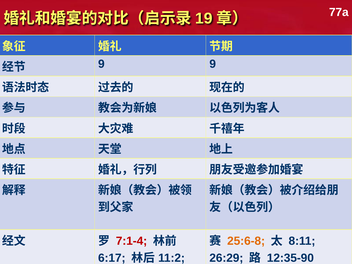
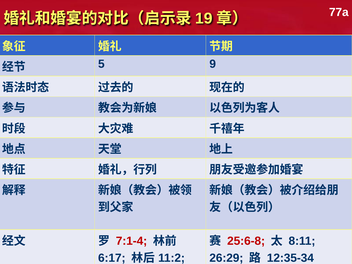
9 at (101, 64): 9 -> 5
25:6-8 colour: orange -> red
12:35-90: 12:35-90 -> 12:35-34
